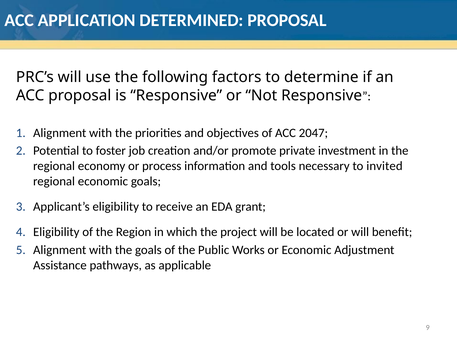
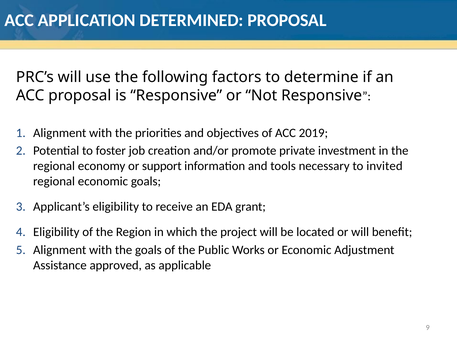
2047: 2047 -> 2019
process: process -> support
pathways: pathways -> approved
